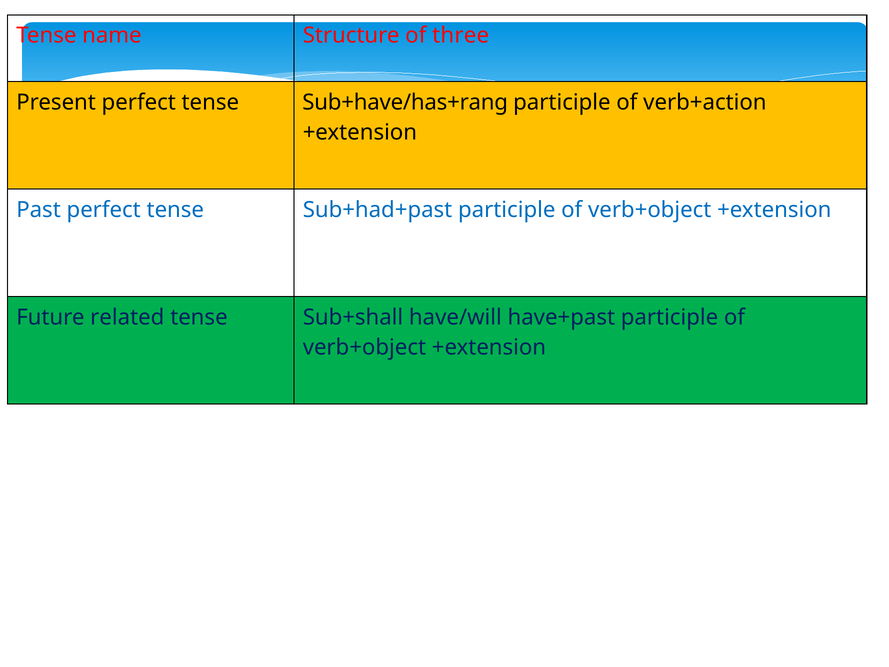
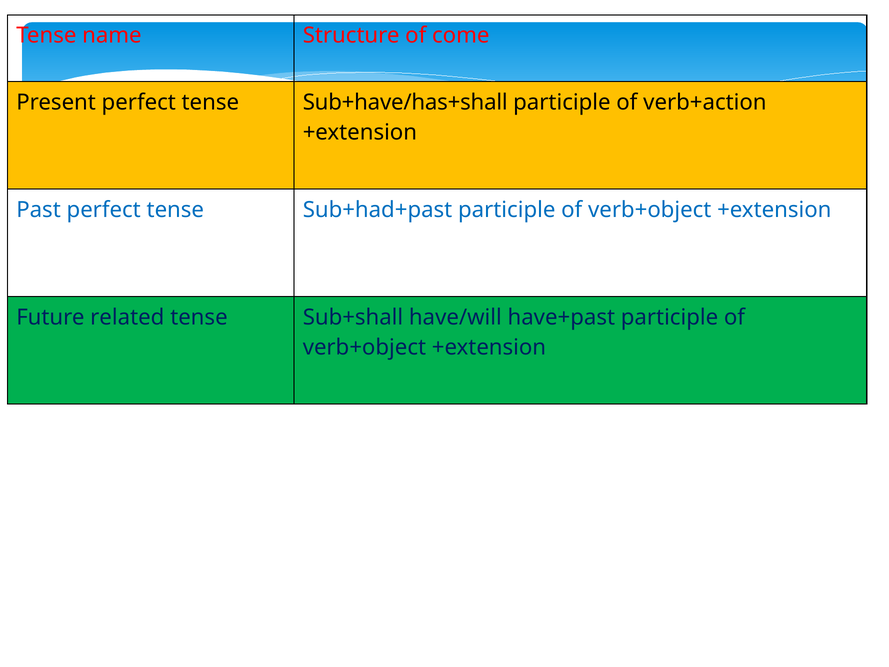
three: three -> come
Sub+have/has+rang: Sub+have/has+rang -> Sub+have/has+shall
